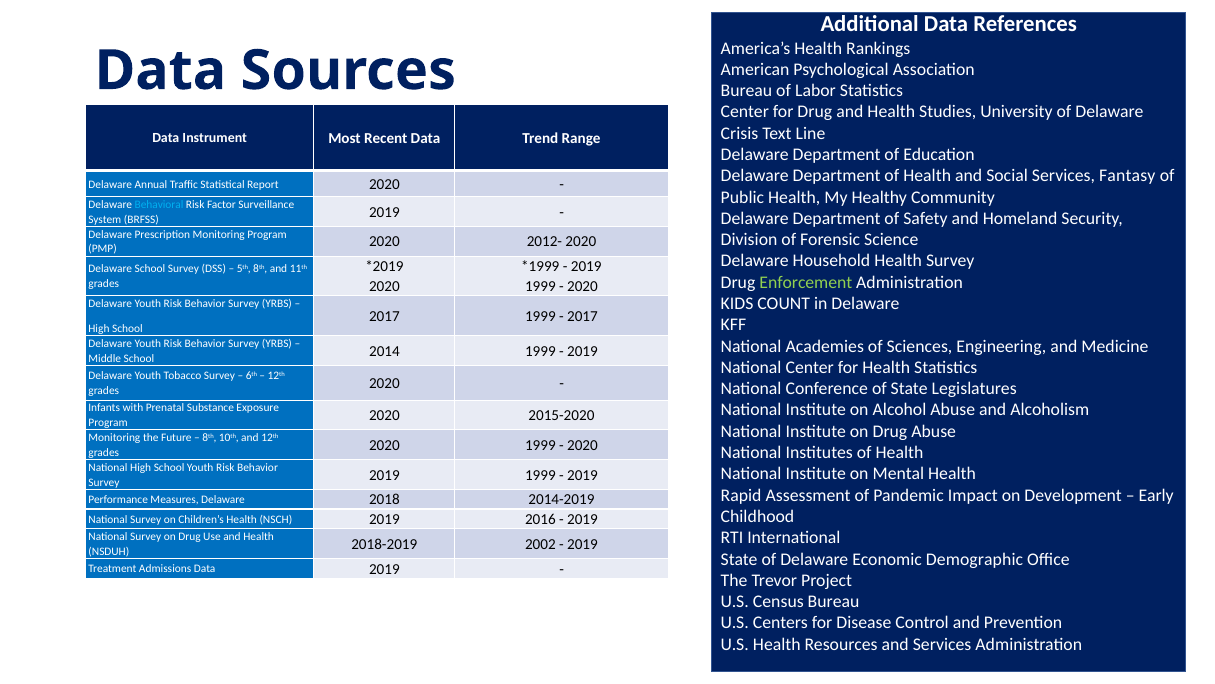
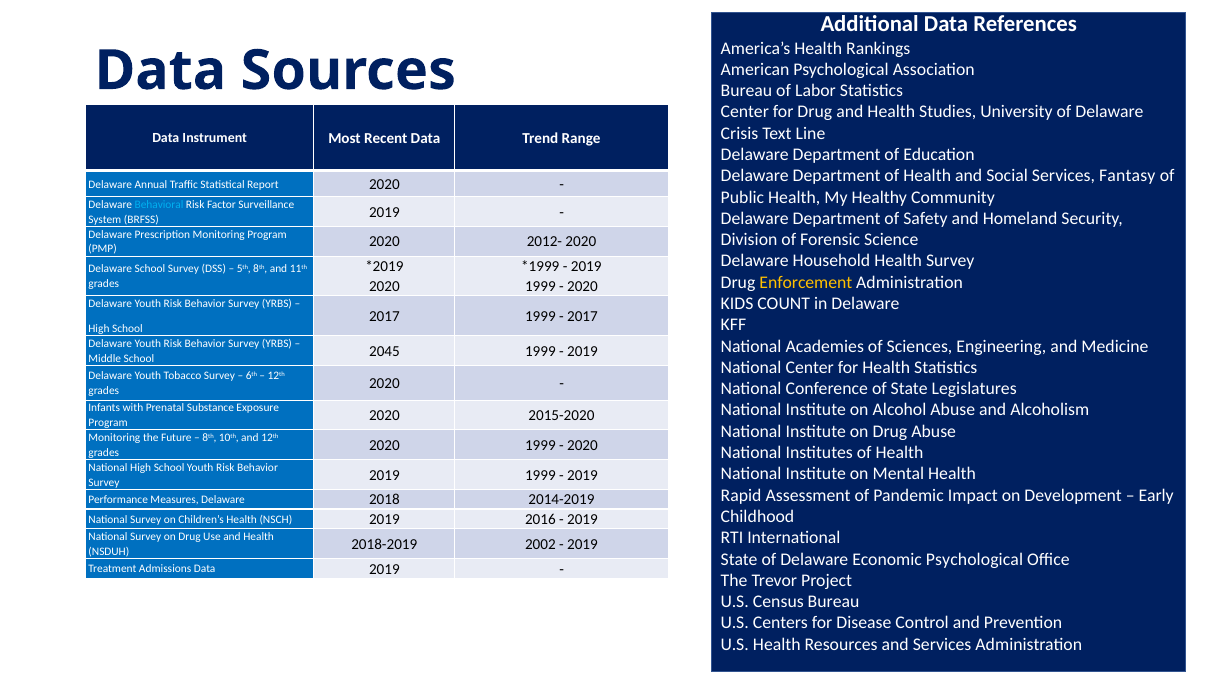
Enforcement colour: light green -> yellow
2014: 2014 -> 2045
Economic Demographic: Demographic -> Psychological
